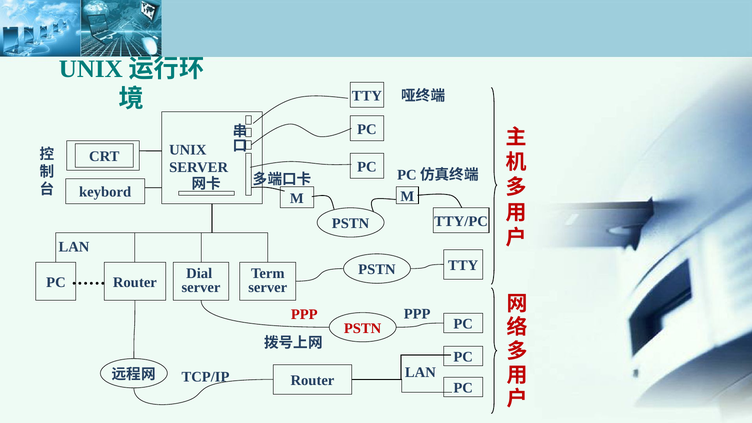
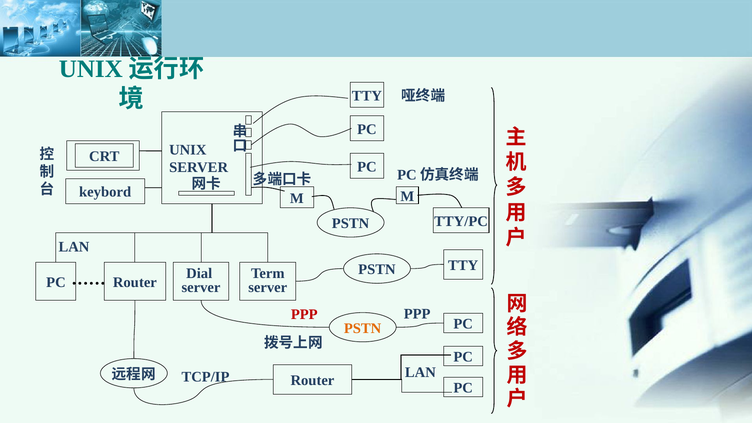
PSTN at (363, 328) colour: red -> orange
